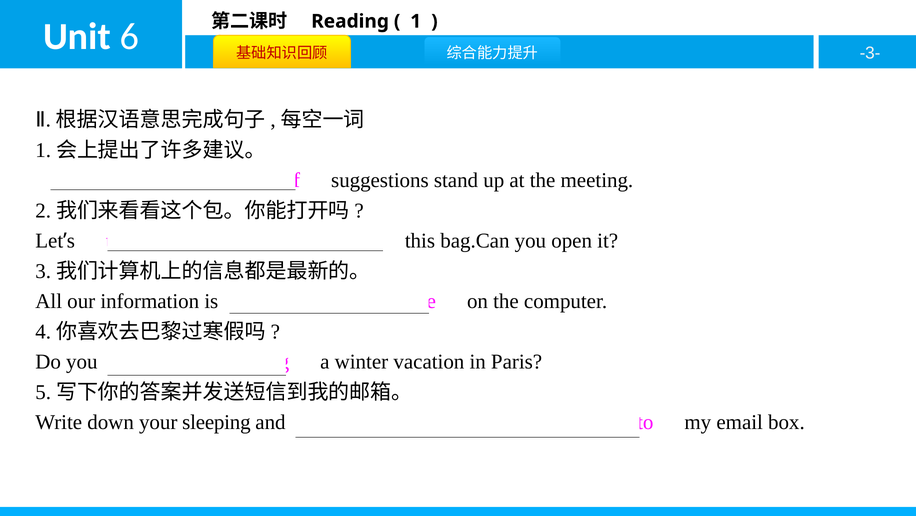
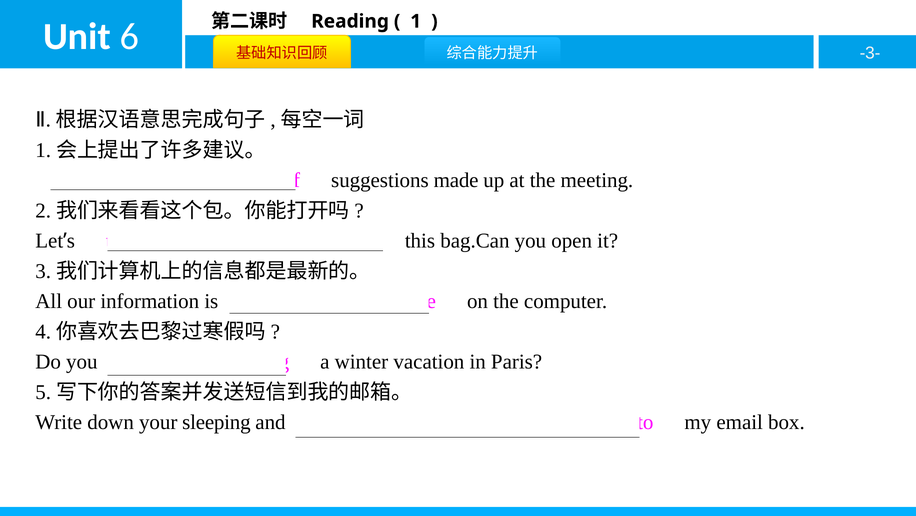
stand: stand -> made
